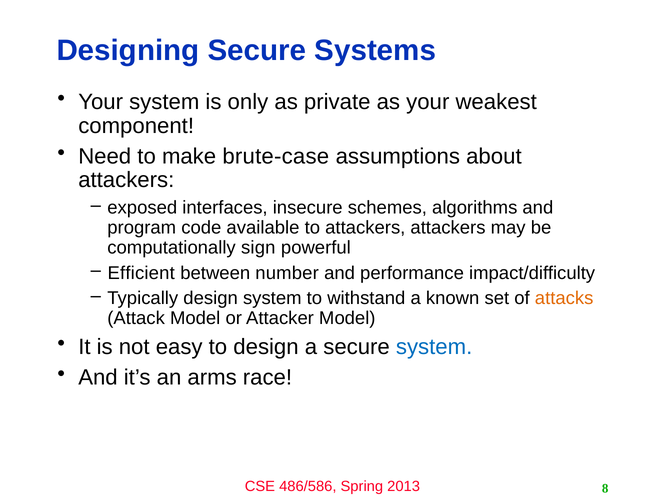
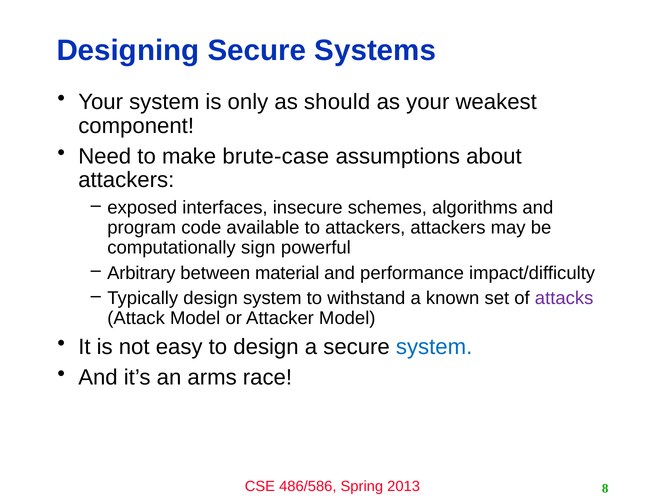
private: private -> should
Efficient: Efficient -> Arbitrary
number: number -> material
attacks colour: orange -> purple
